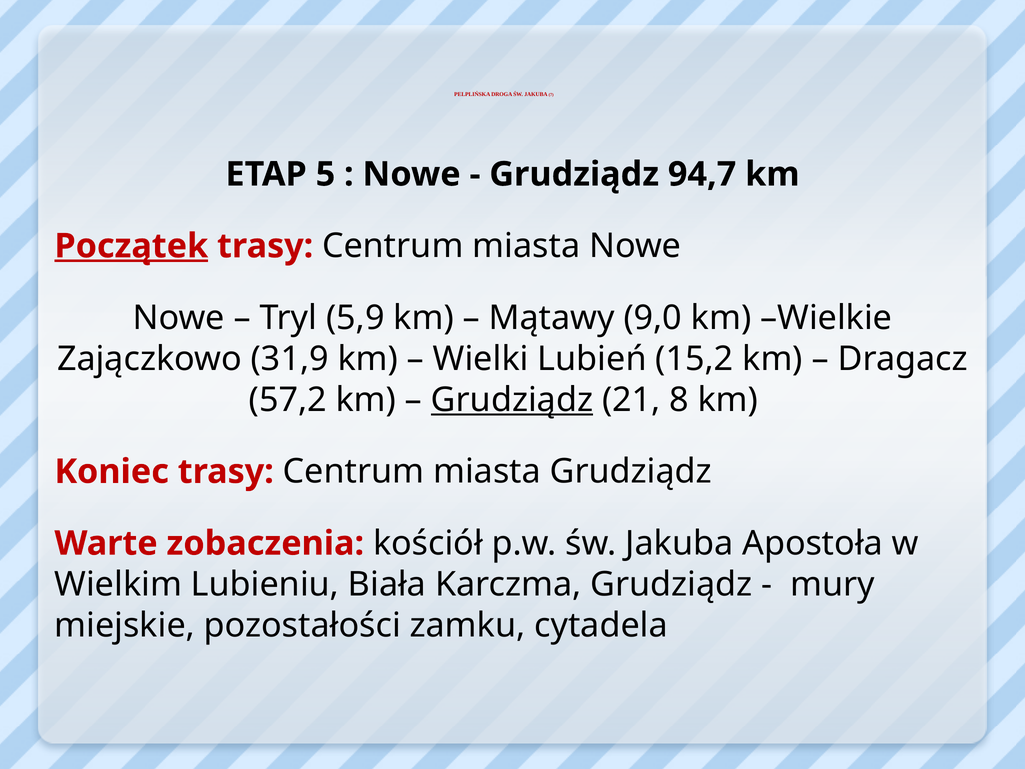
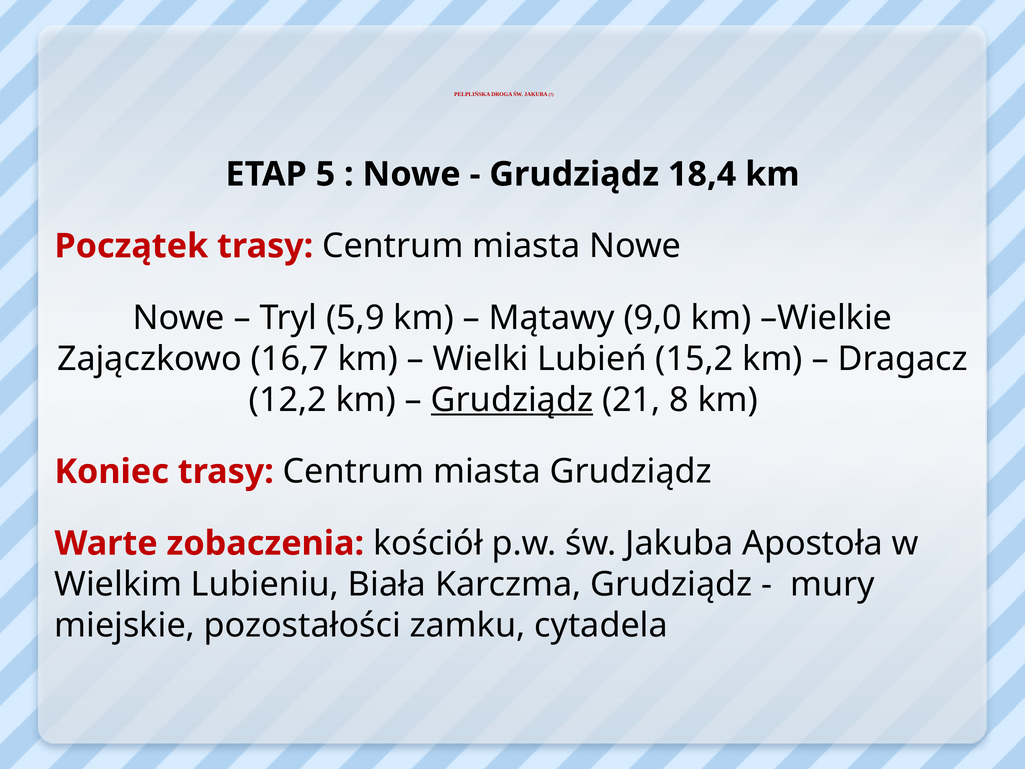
94,7: 94,7 -> 18,4
Początek underline: present -> none
31,9: 31,9 -> 16,7
57,2: 57,2 -> 12,2
